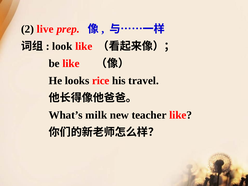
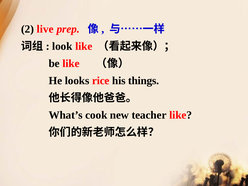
travel: travel -> things
milk: milk -> cook
